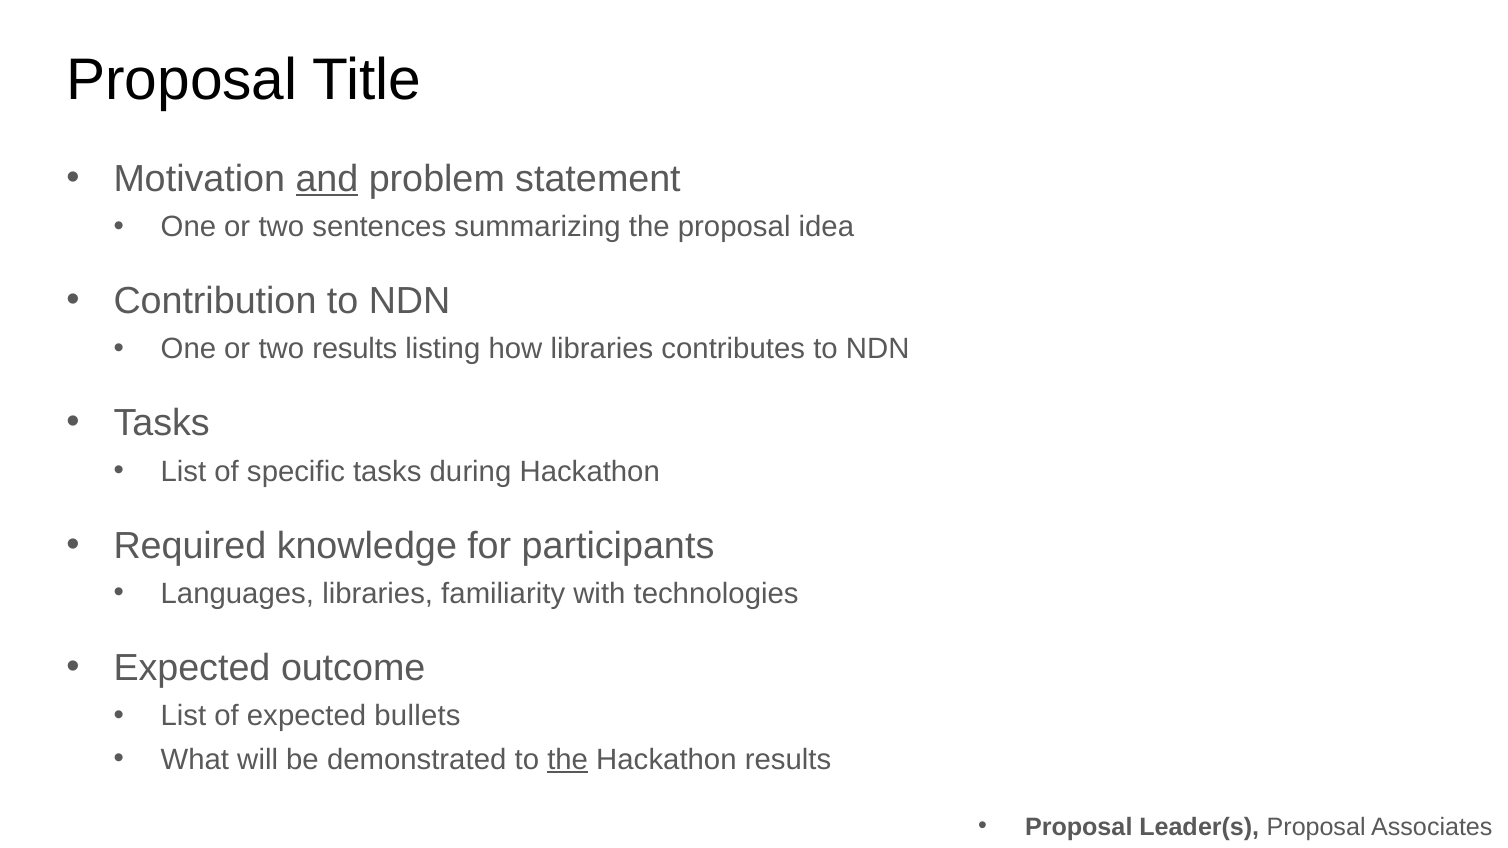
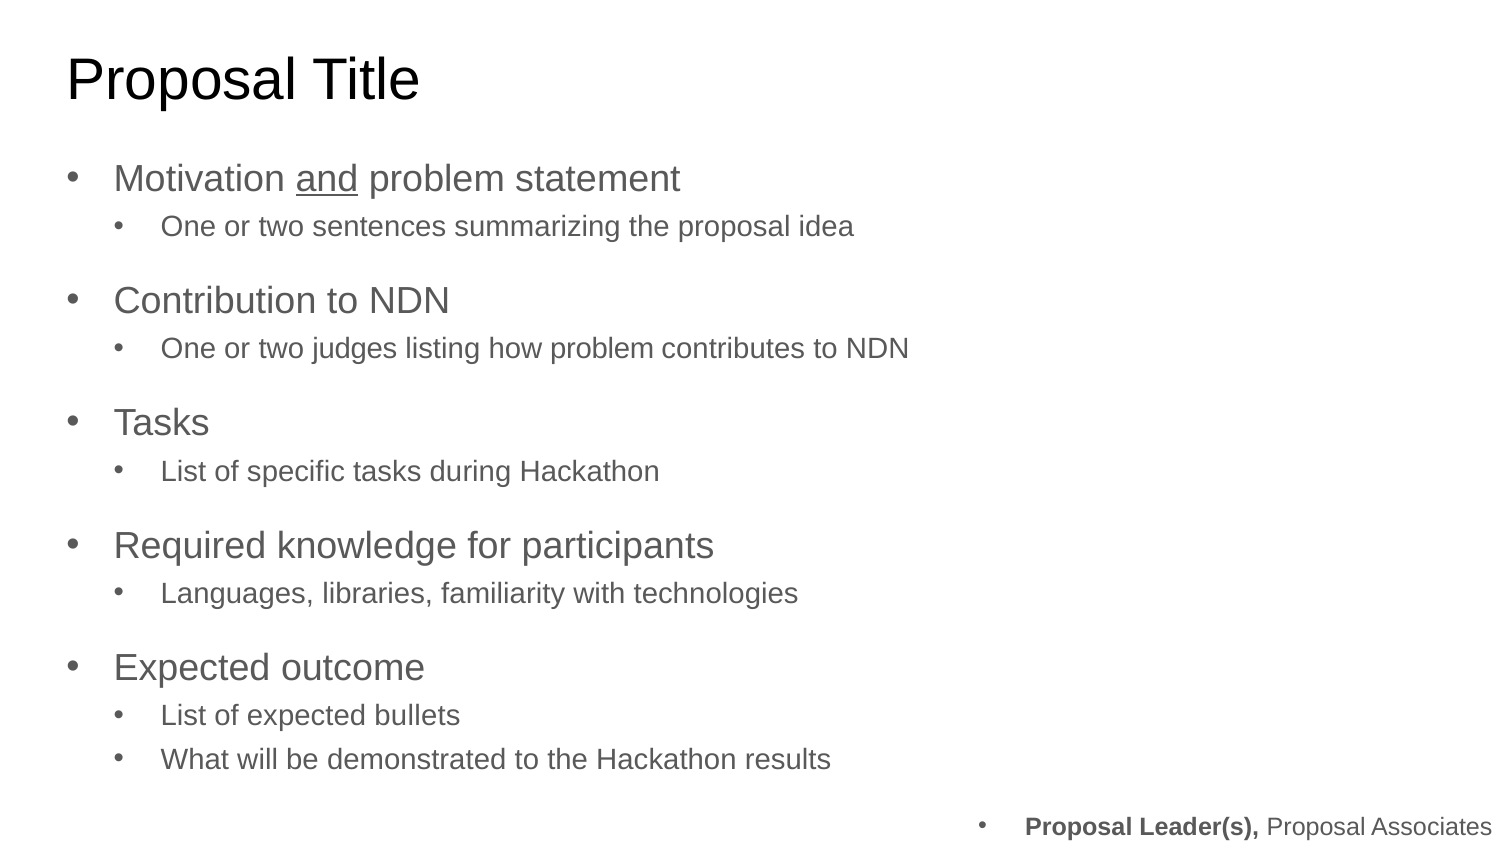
two results: results -> judges
how libraries: libraries -> problem
the at (568, 760) underline: present -> none
